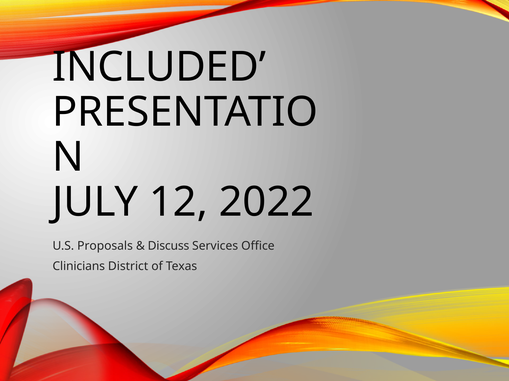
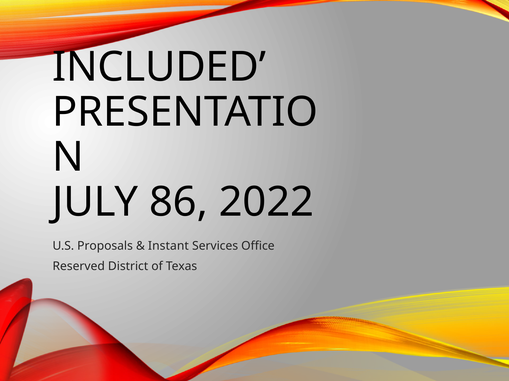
12: 12 -> 86
Discuss: Discuss -> Instant
Clinicians: Clinicians -> Reserved
